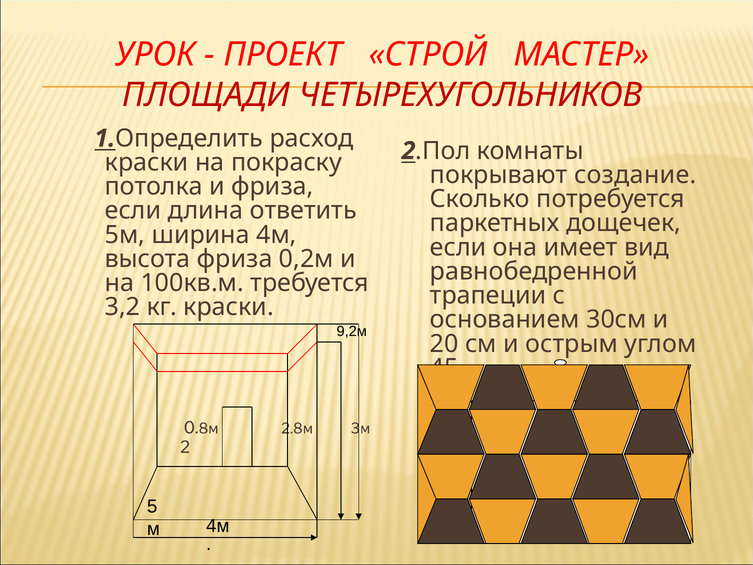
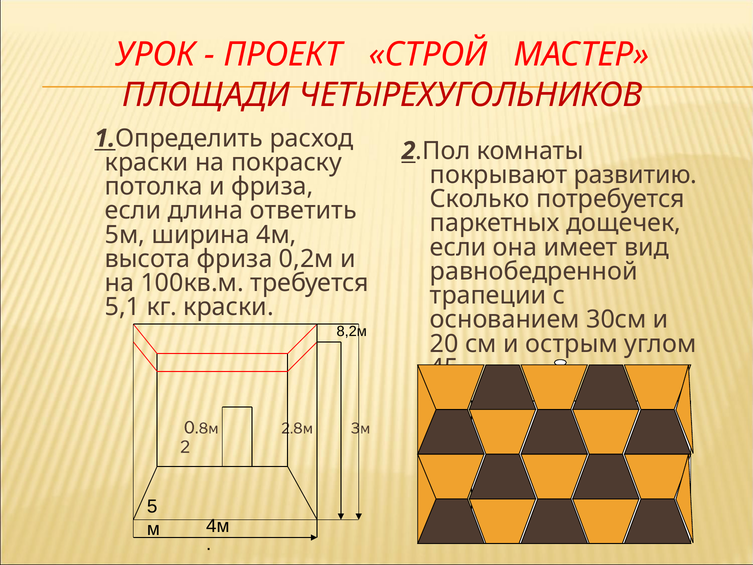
создание: создание -> развитию
3,2: 3,2 -> 5,1
9,2м: 9,2м -> 8,2м
